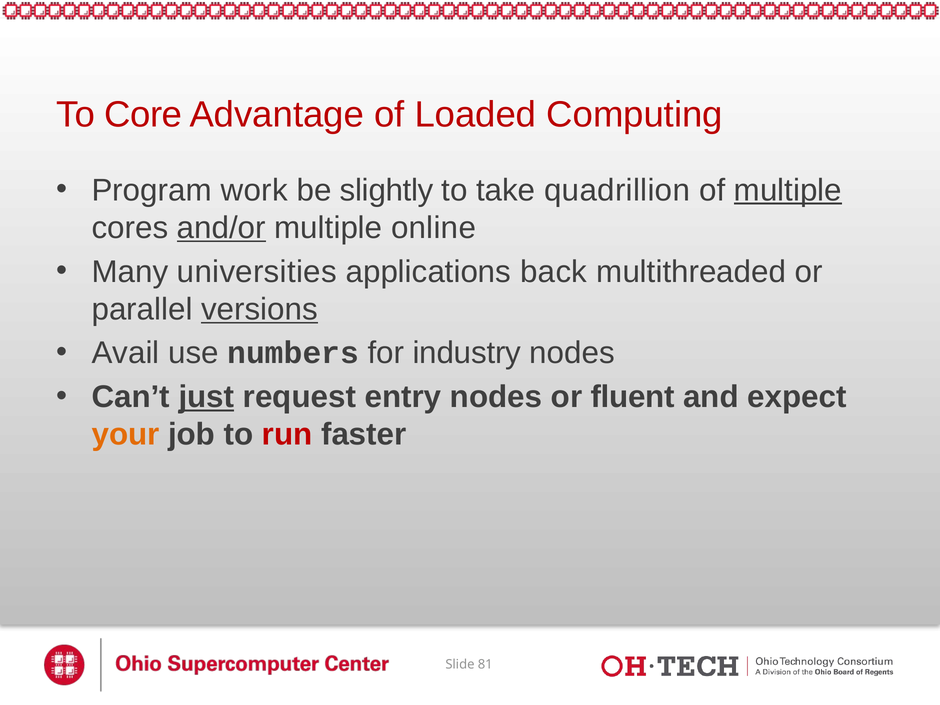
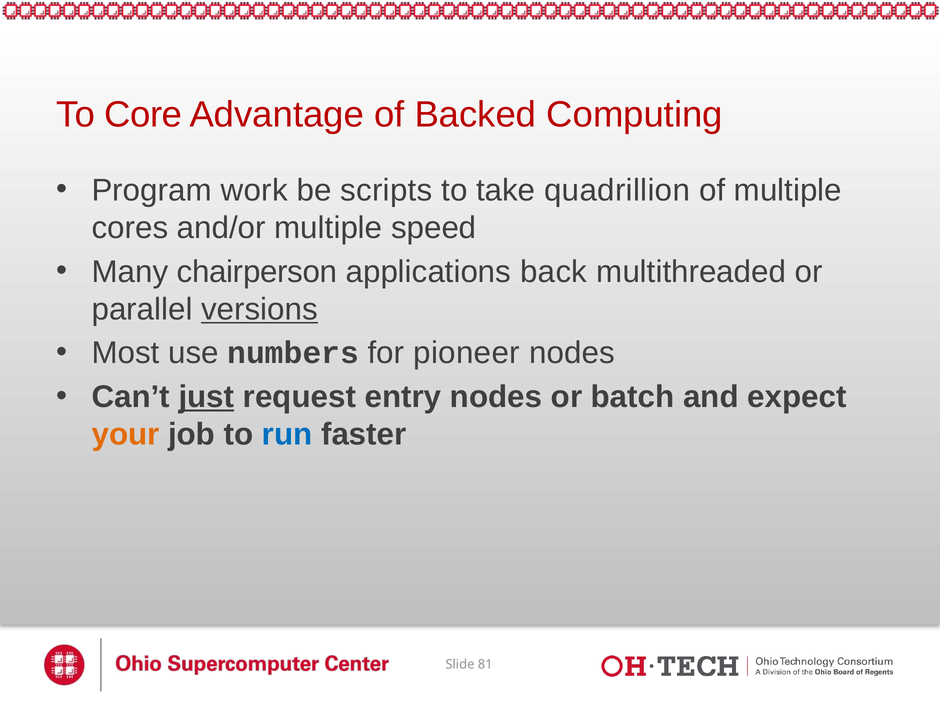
Loaded: Loaded -> Backed
slightly: slightly -> scripts
multiple at (788, 190) underline: present -> none
and/or underline: present -> none
online: online -> speed
universities: universities -> chairperson
Avail: Avail -> Most
industry: industry -> pioneer
fluent: fluent -> batch
run colour: red -> blue
